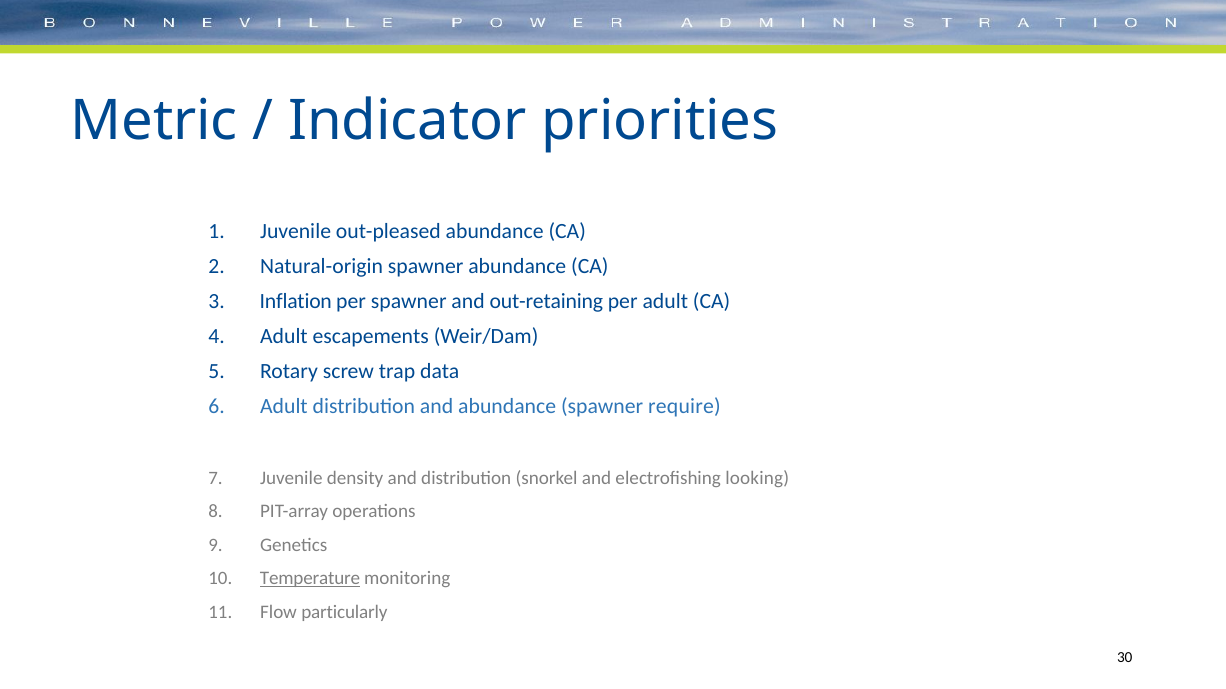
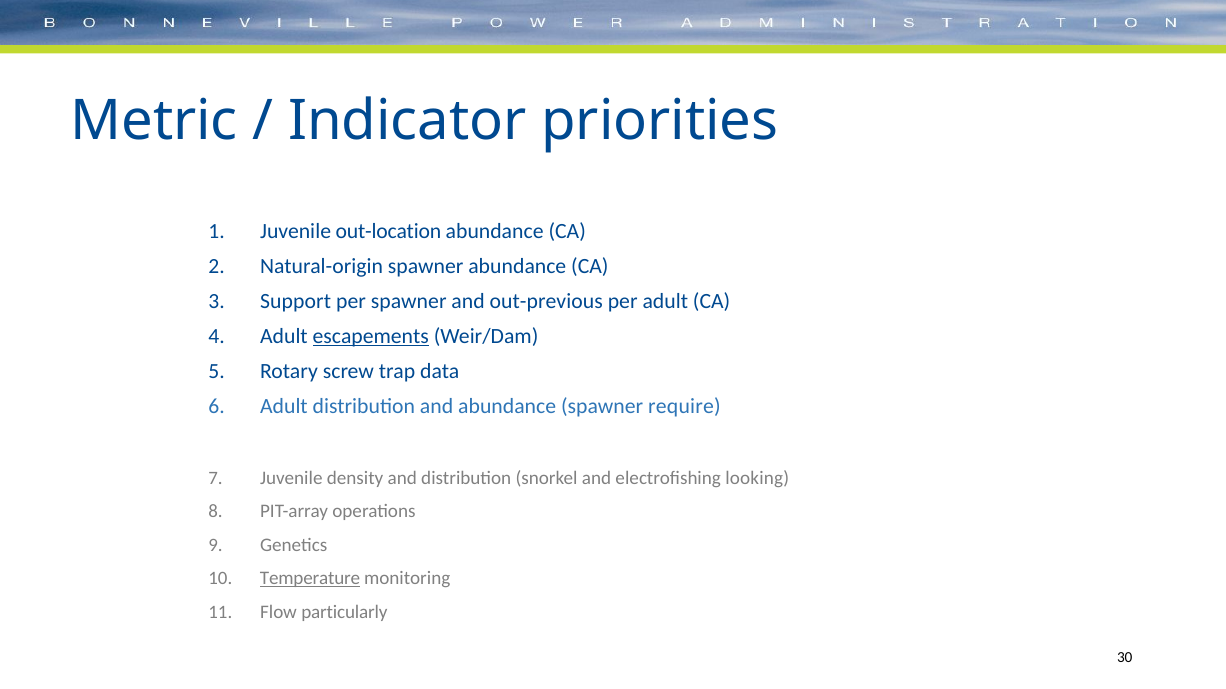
out-pleased: out-pleased -> out-location
Inflation: Inflation -> Support
out-retaining: out-retaining -> out-previous
escapements underline: none -> present
